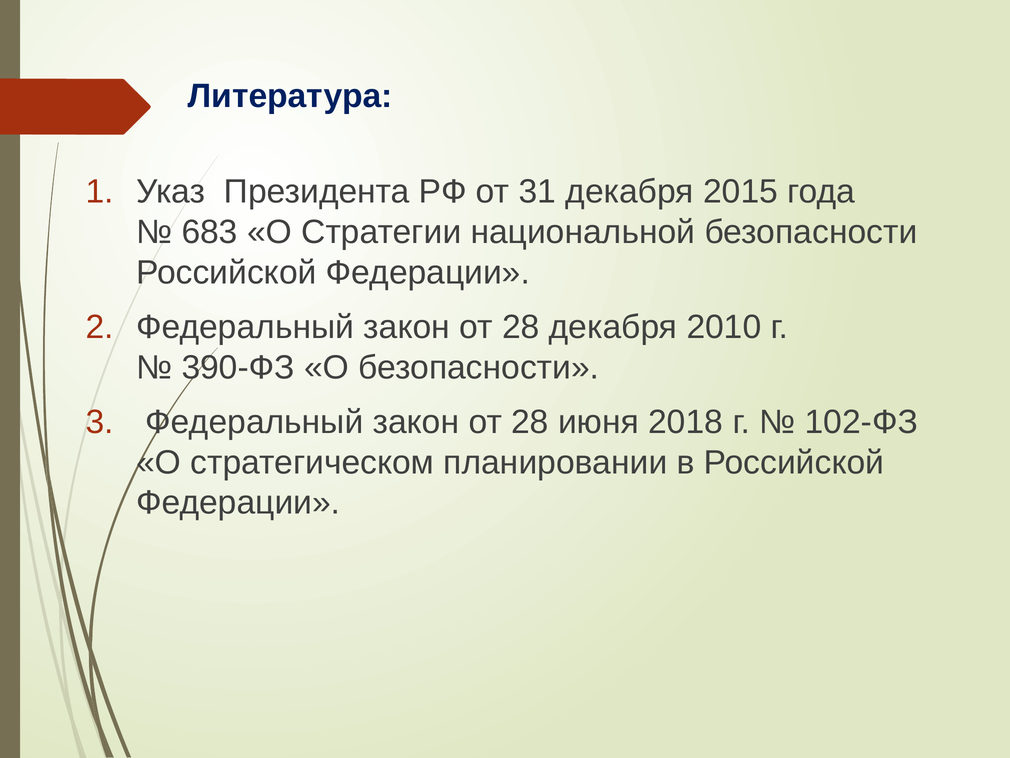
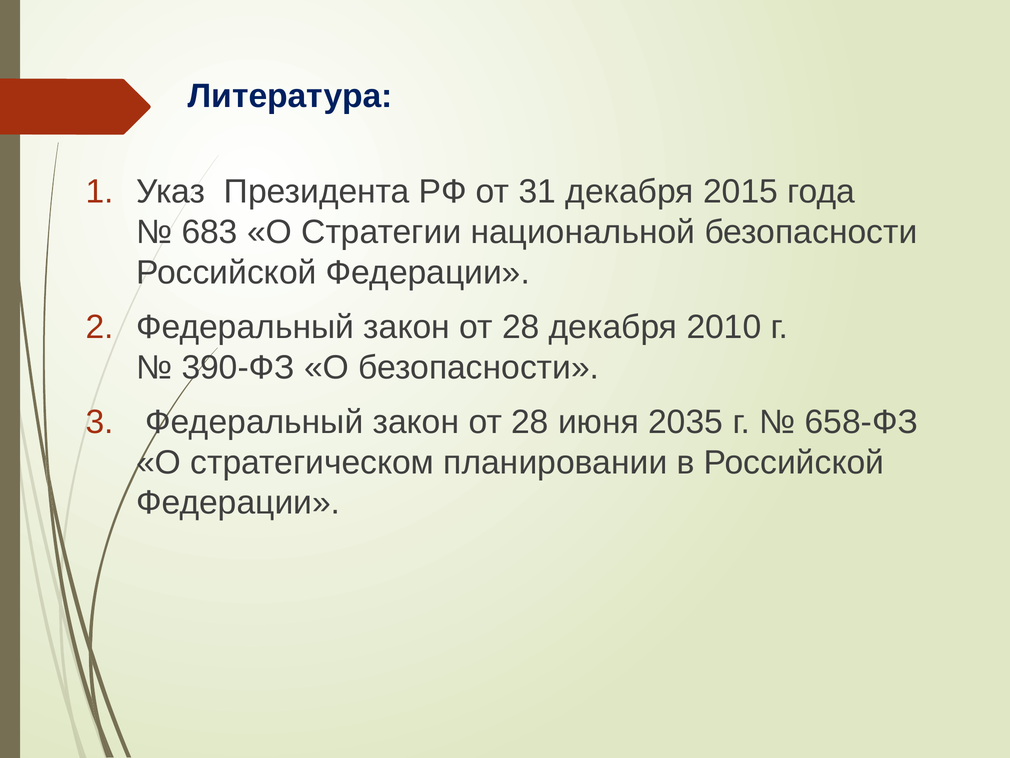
2018: 2018 -> 2035
102-ФЗ: 102-ФЗ -> 658-ФЗ
